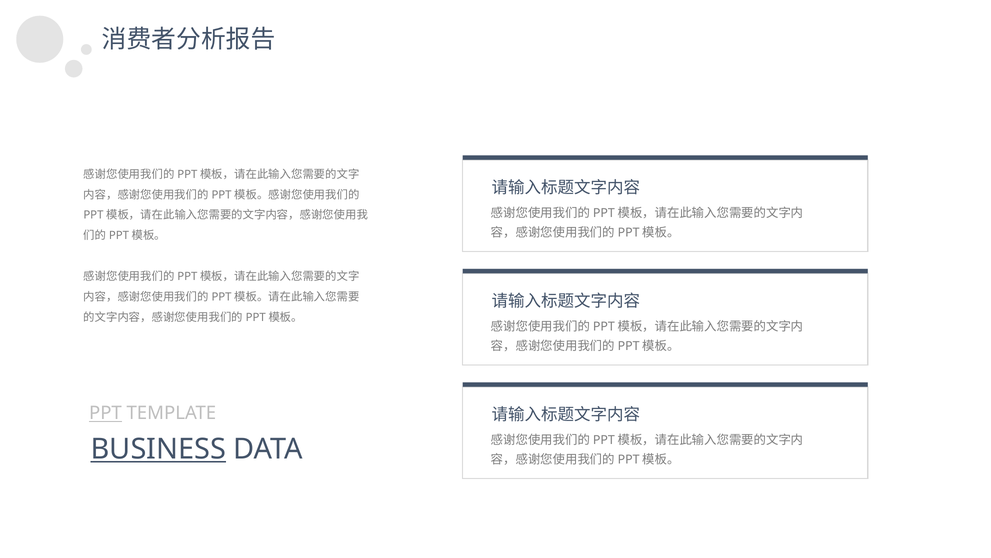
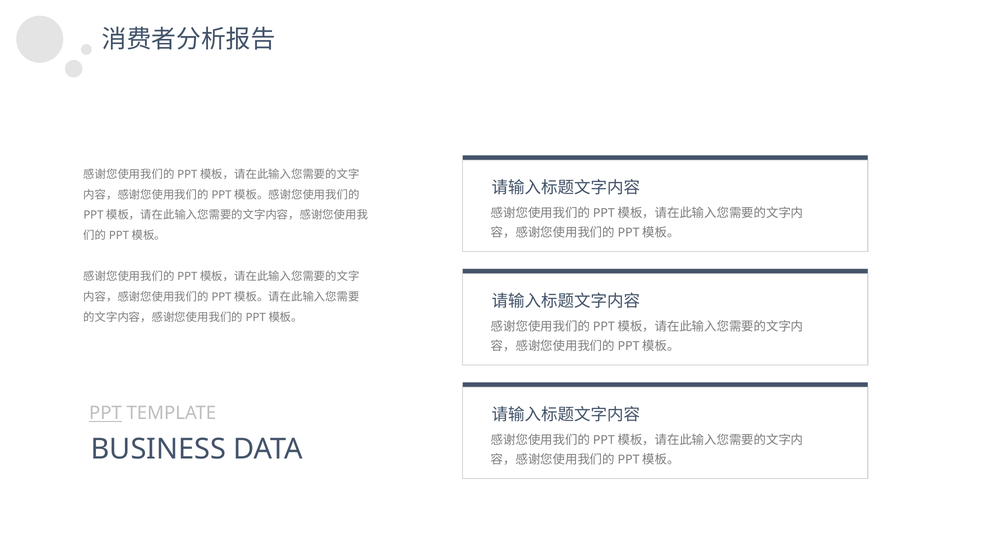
BUSINESS underline: present -> none
